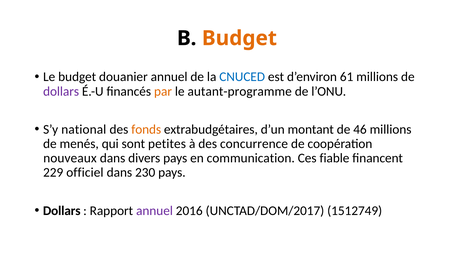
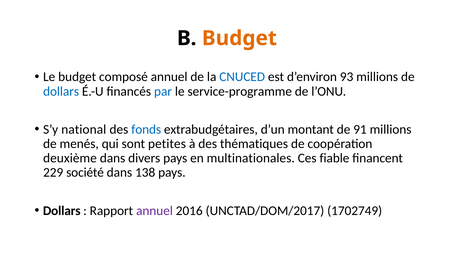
douanier: douanier -> composé
61: 61 -> 93
dollars at (61, 91) colour: purple -> blue
par colour: orange -> blue
autant-programme: autant-programme -> service-programme
fonds colour: orange -> blue
46: 46 -> 91
concurrence: concurrence -> thématiques
nouveaux: nouveaux -> deuxième
communication: communication -> multinationales
officiel: officiel -> société
230: 230 -> 138
1512749: 1512749 -> 1702749
